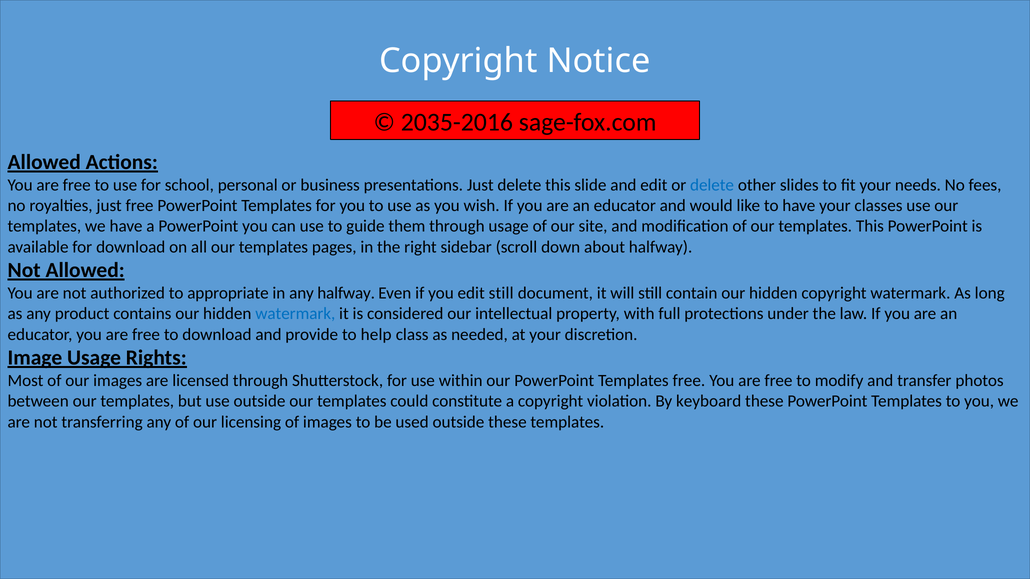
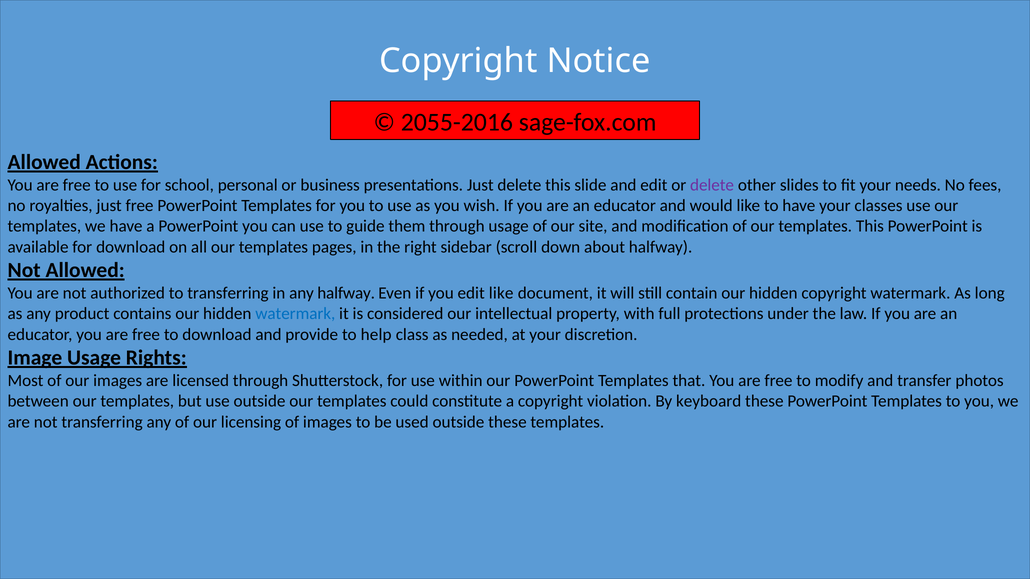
2035-2016: 2035-2016 -> 2055-2016
delete at (712, 185) colour: blue -> purple
to appropriate: appropriate -> transferring
edit still: still -> like
Templates free: free -> that
